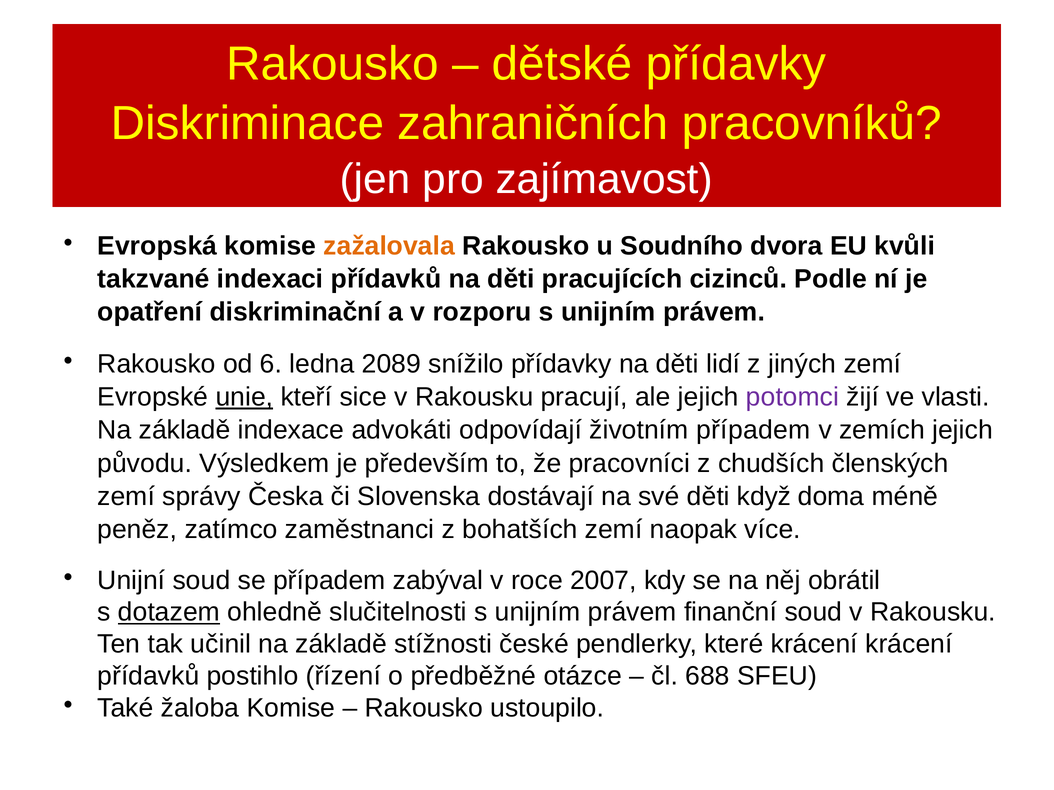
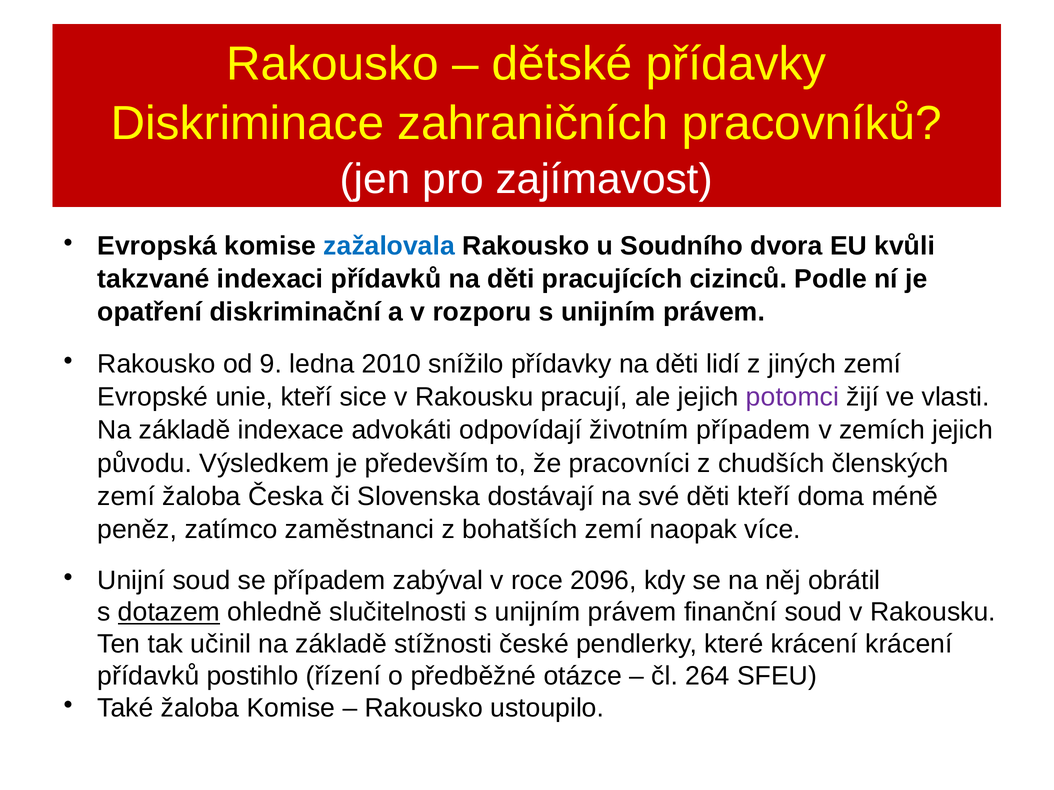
zažalovala colour: orange -> blue
6: 6 -> 9
2089: 2089 -> 2010
unie underline: present -> none
zemí správy: správy -> žaloba
děti když: když -> kteří
2007: 2007 -> 2096
688: 688 -> 264
